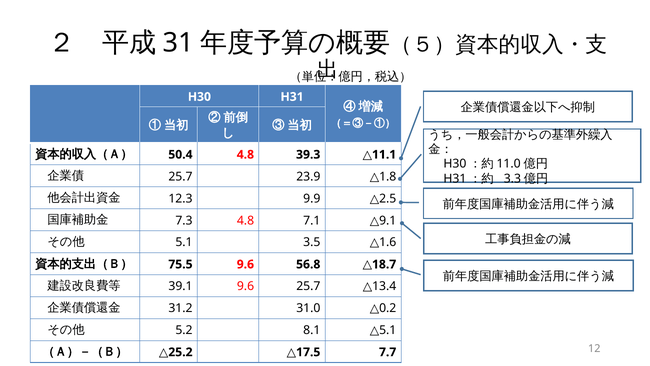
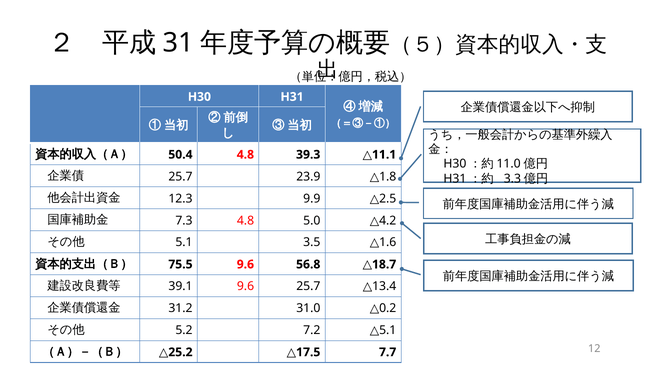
7.1: 7.1 -> 5.0
9.1: 9.1 -> 4.2
8.1: 8.1 -> 7.2
